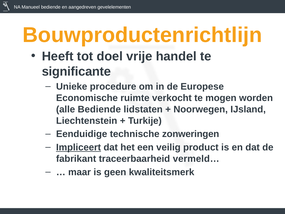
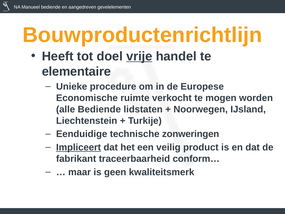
vrije underline: none -> present
significante: significante -> elementaire
vermeld…: vermeld… -> conform…
